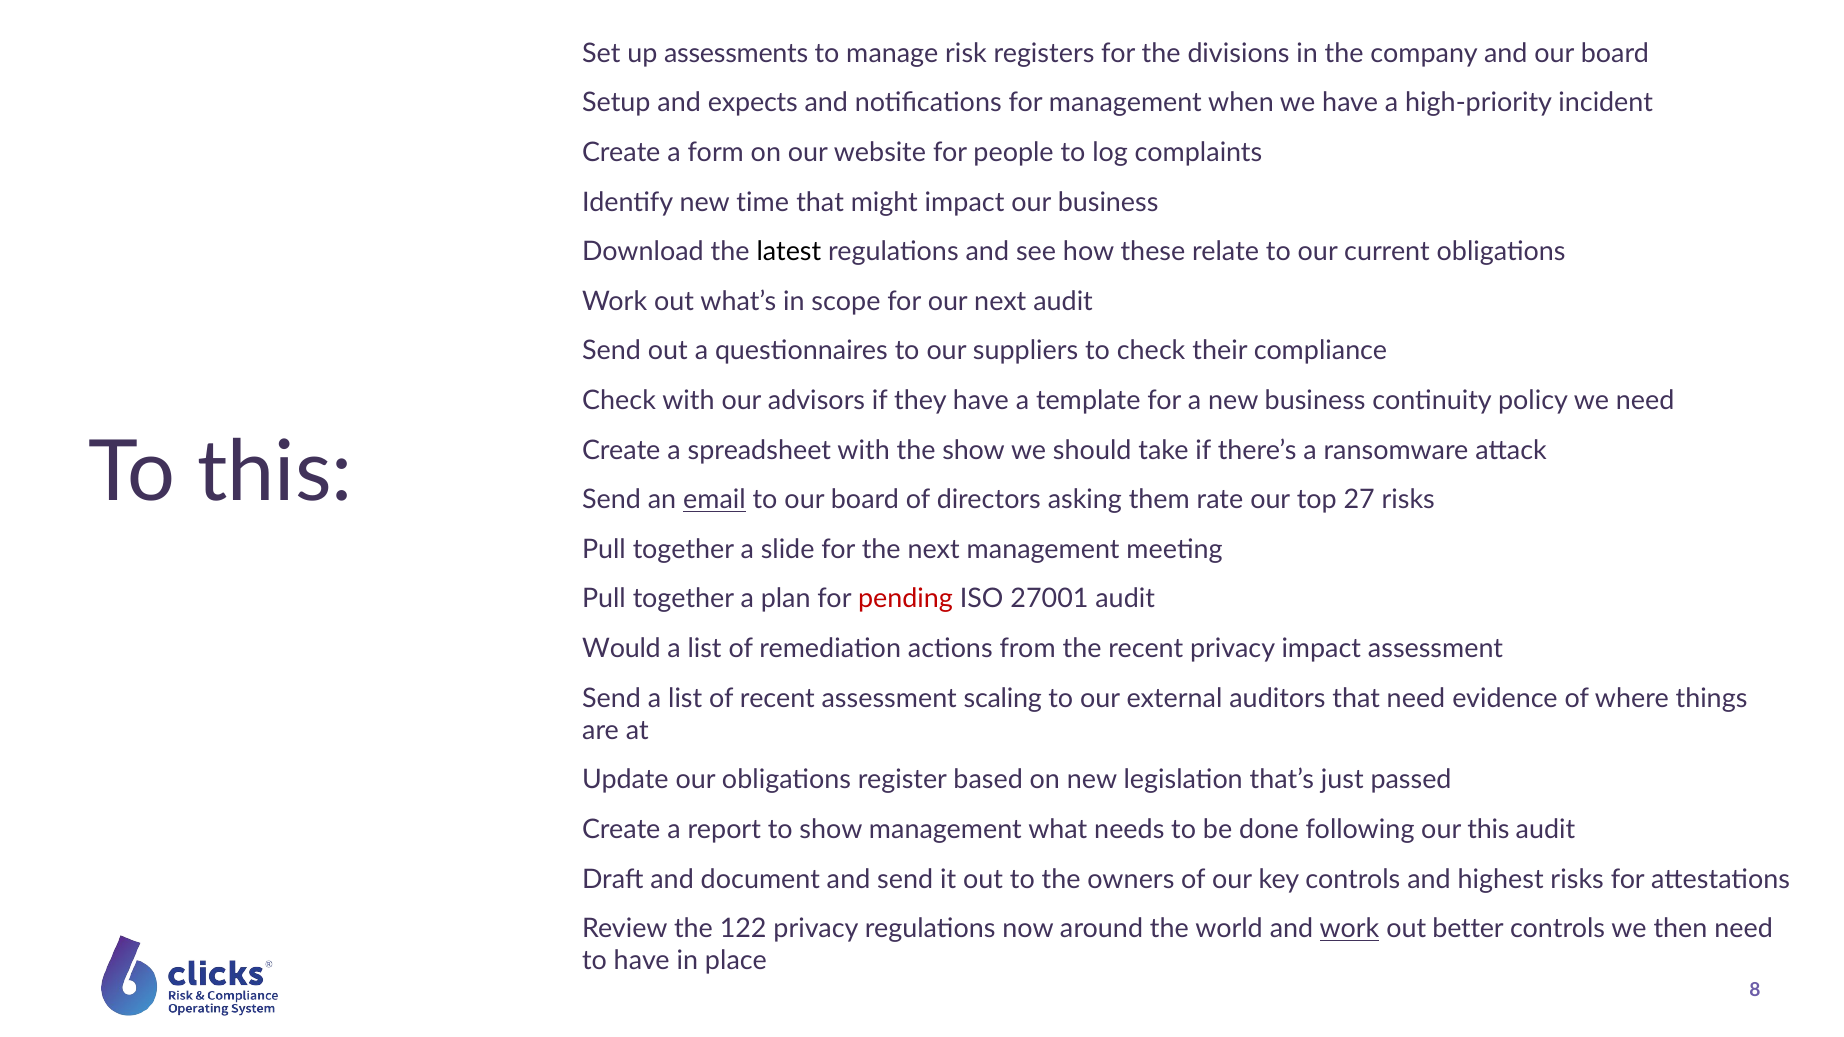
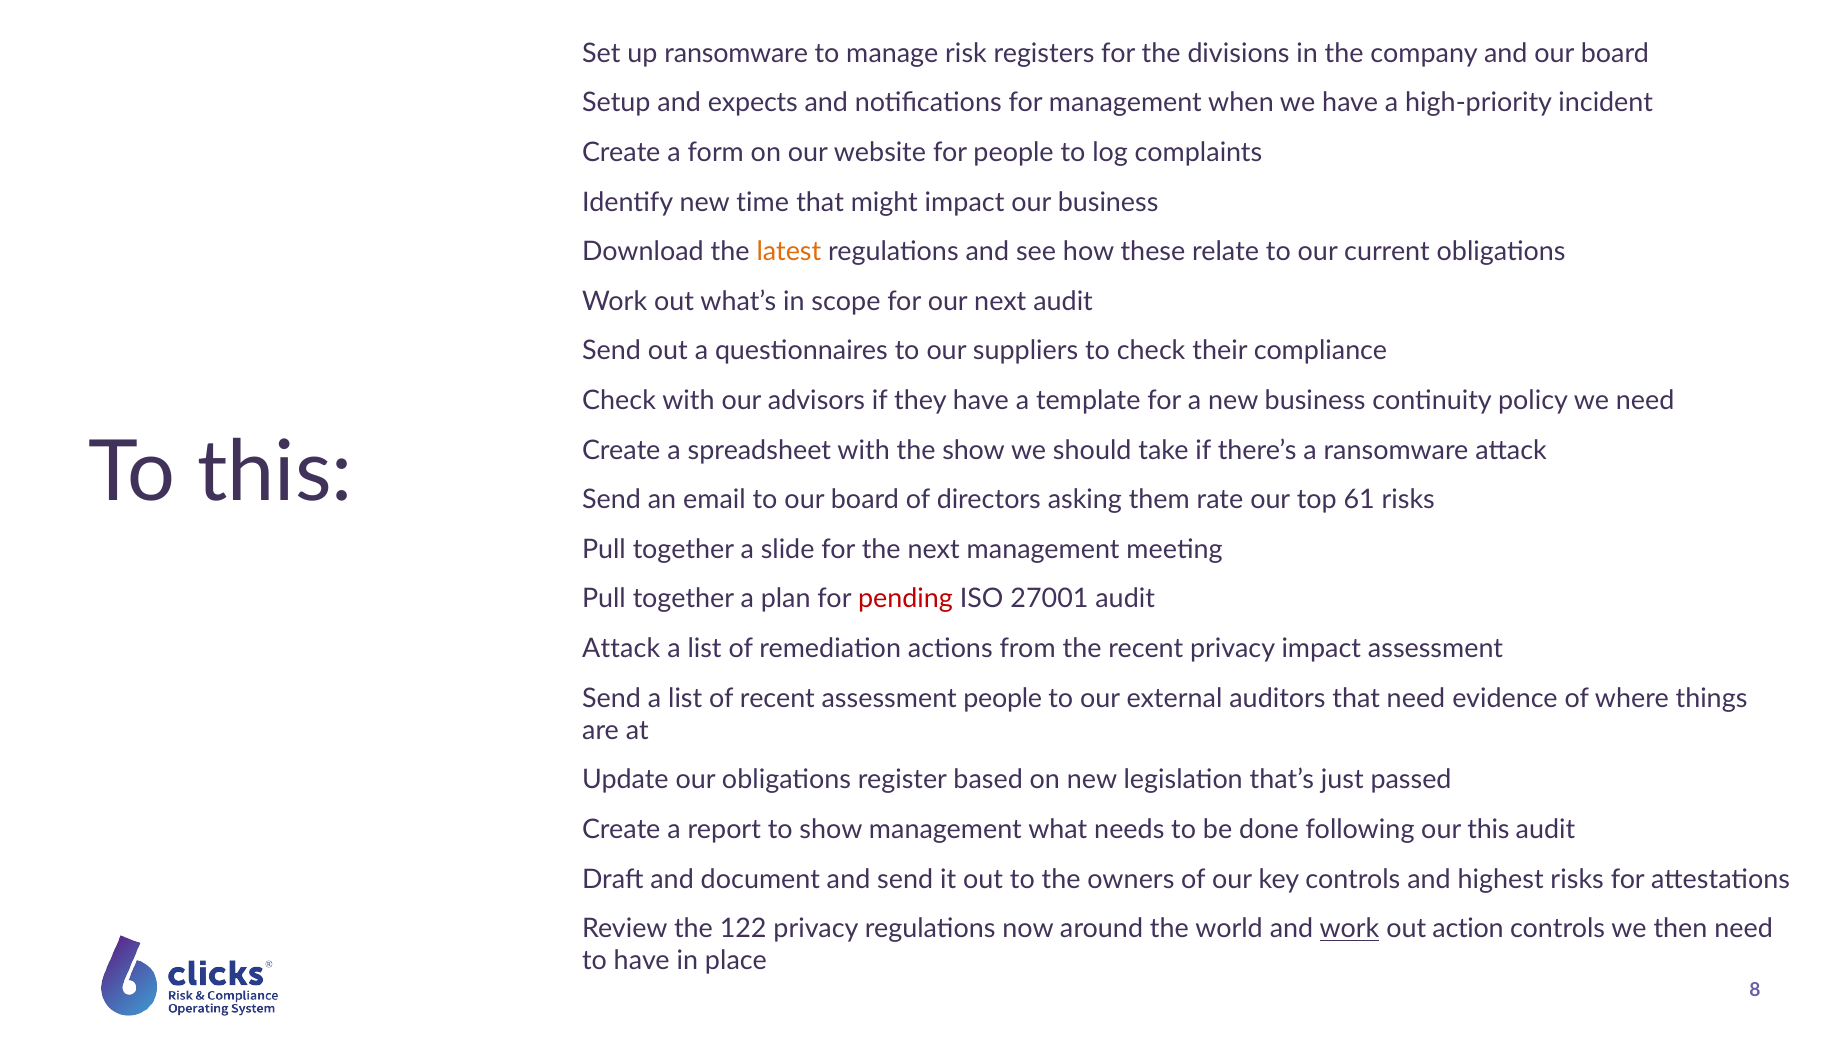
up assessments: assessments -> ransomware
latest colour: black -> orange
email underline: present -> none
27: 27 -> 61
Would at (621, 649): Would -> Attack
assessment scaling: scaling -> people
better: better -> action
